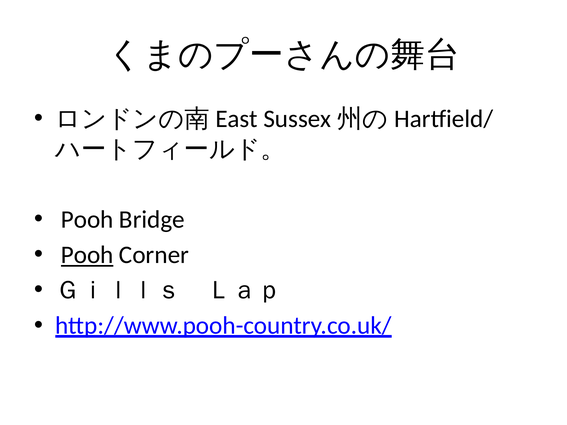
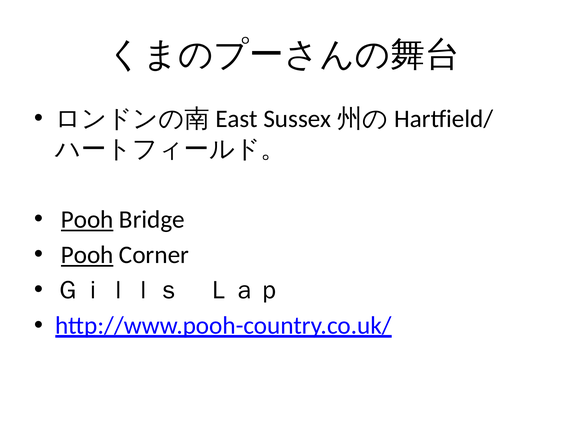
Pooh at (87, 220) underline: none -> present
